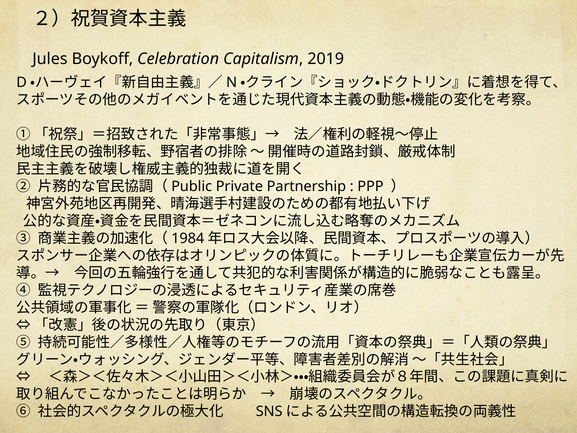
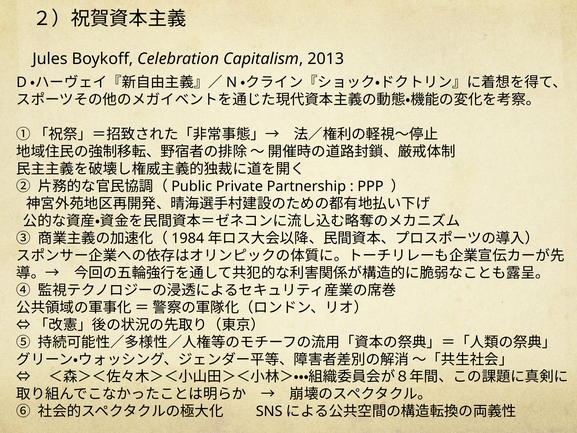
2019: 2019 -> 2013
